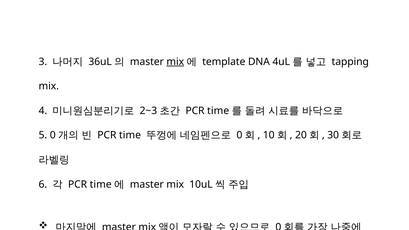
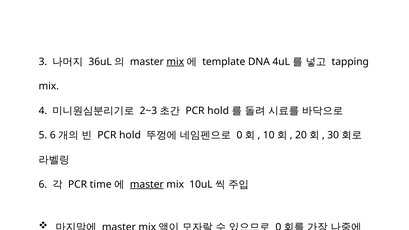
time at (218, 111): time -> hold
5 0: 0 -> 6
time at (130, 135): time -> hold
master at (147, 184) underline: none -> present
